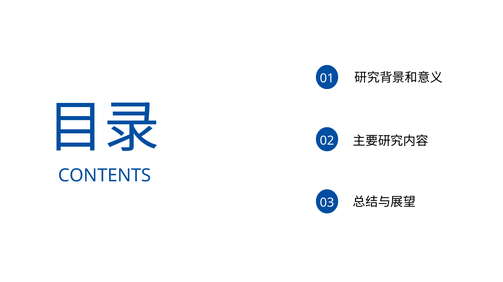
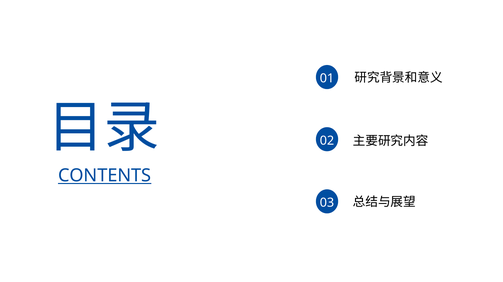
CONTENTS underline: none -> present
